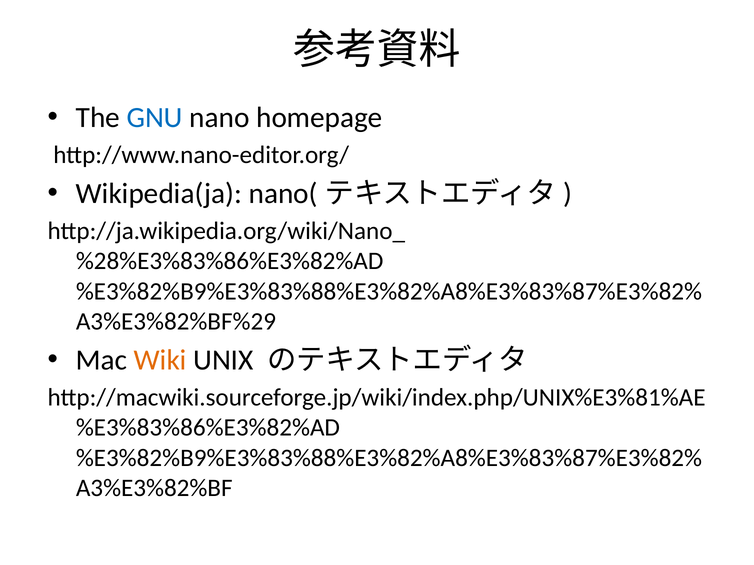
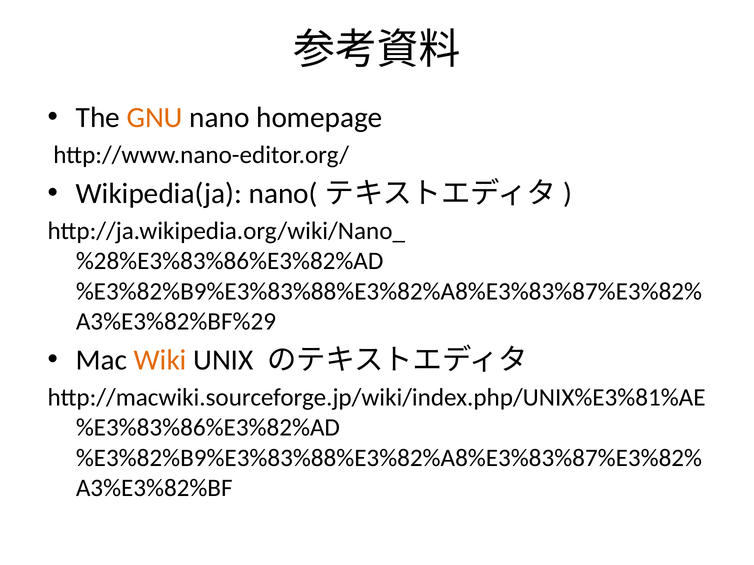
GNU colour: blue -> orange
